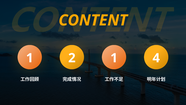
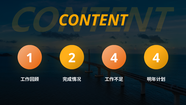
2 1: 1 -> 4
